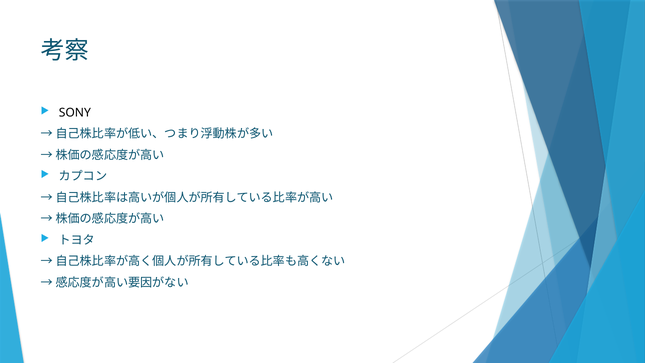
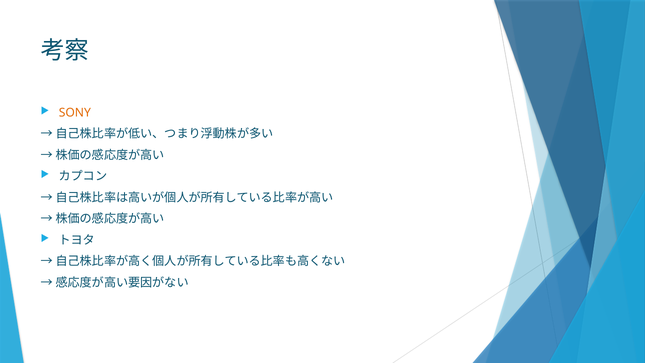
SONY colour: black -> orange
